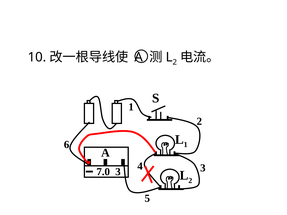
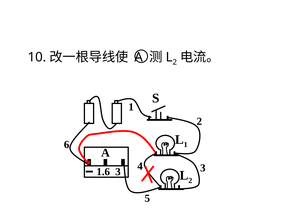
7.0: 7.0 -> 1.6
